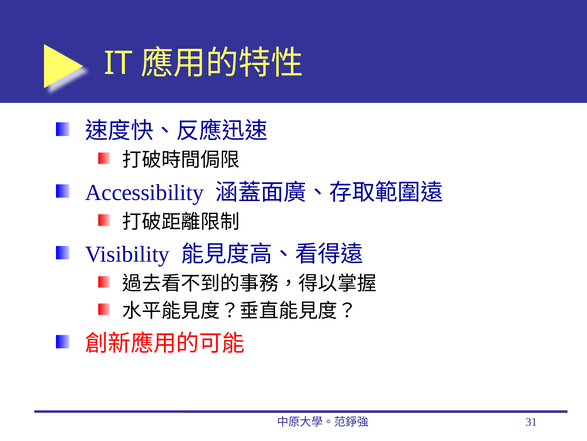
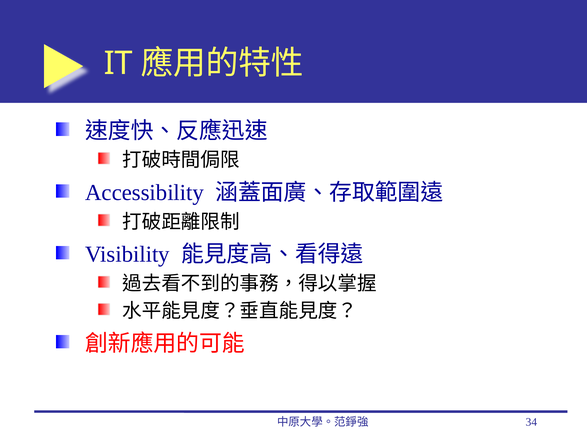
31: 31 -> 34
